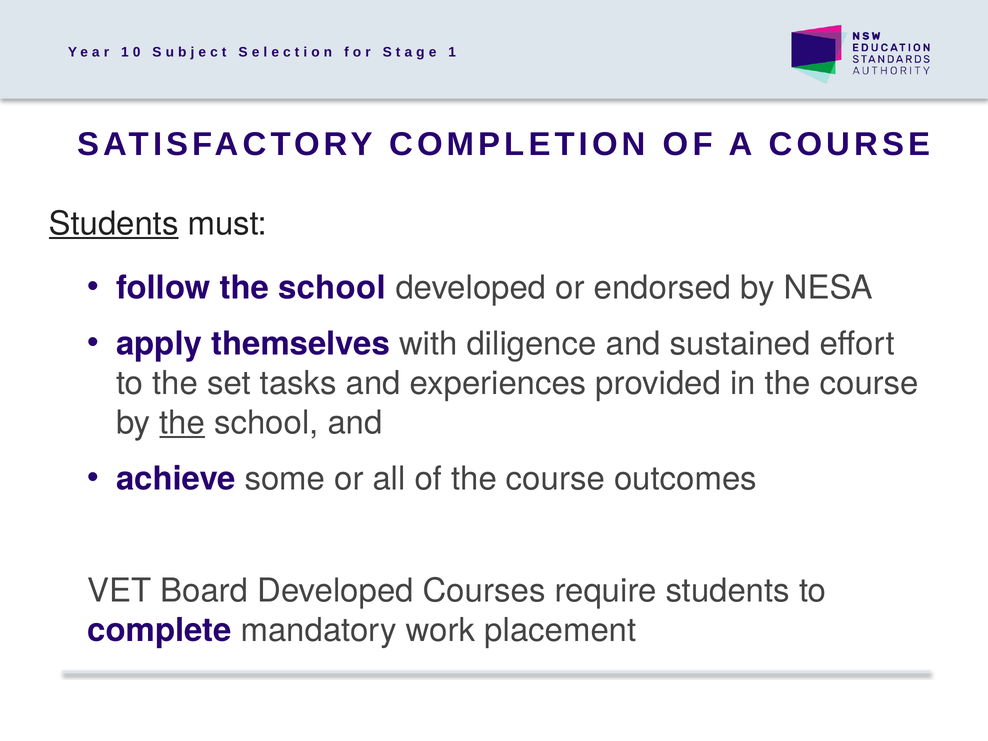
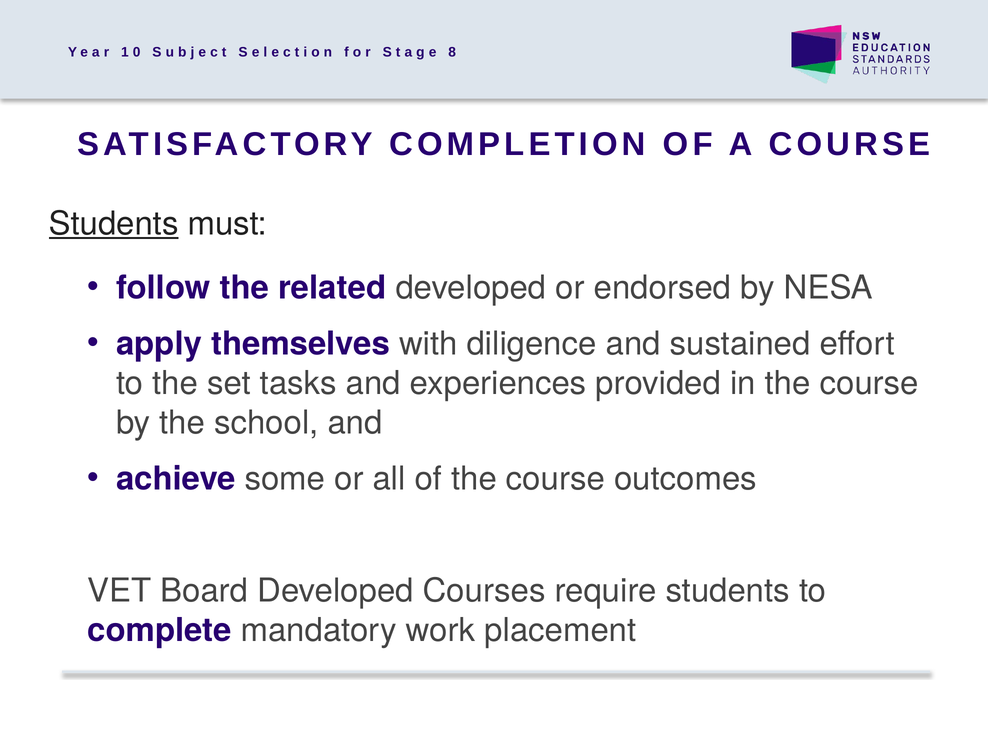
1 at (452, 52): 1 -> 8
follow the school: school -> related
the at (182, 423) underline: present -> none
